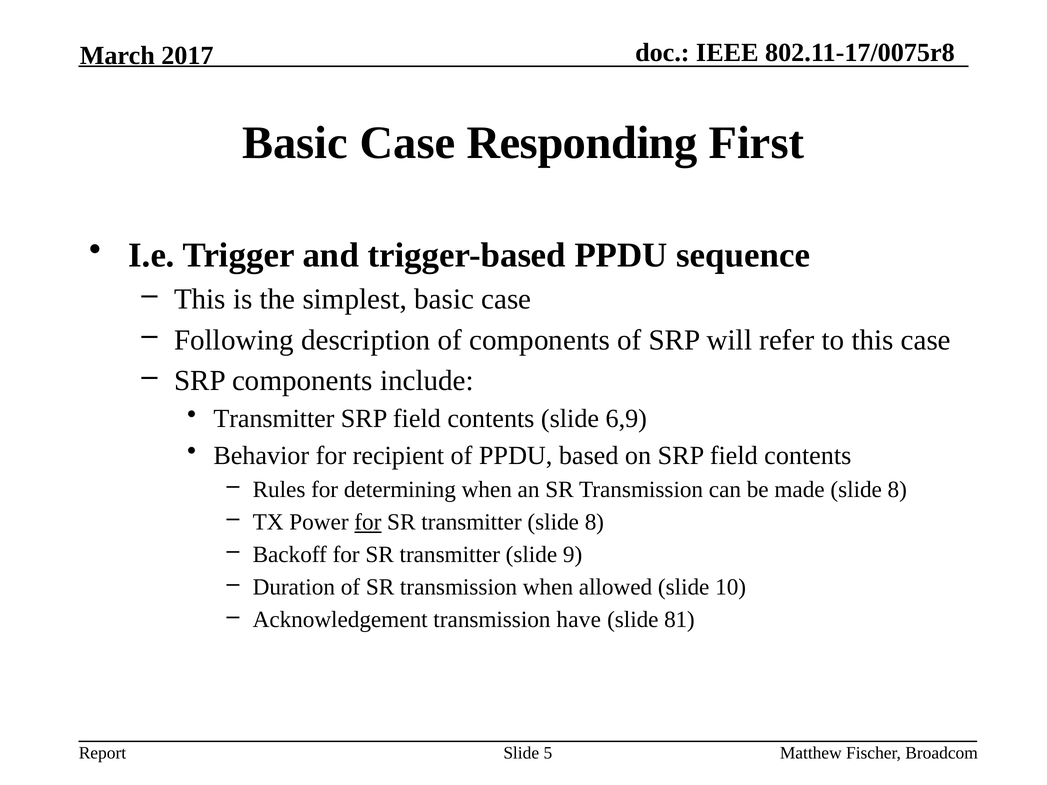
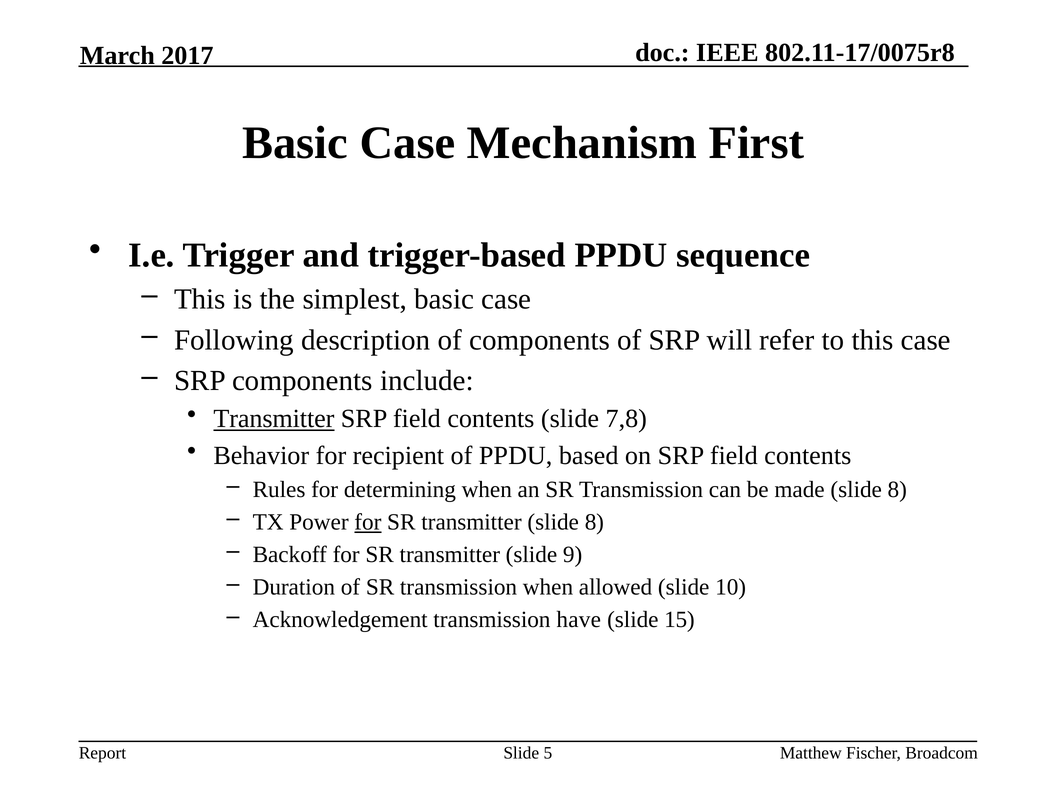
Responding: Responding -> Mechanism
Transmitter at (274, 419) underline: none -> present
6,9: 6,9 -> 7,8
81: 81 -> 15
